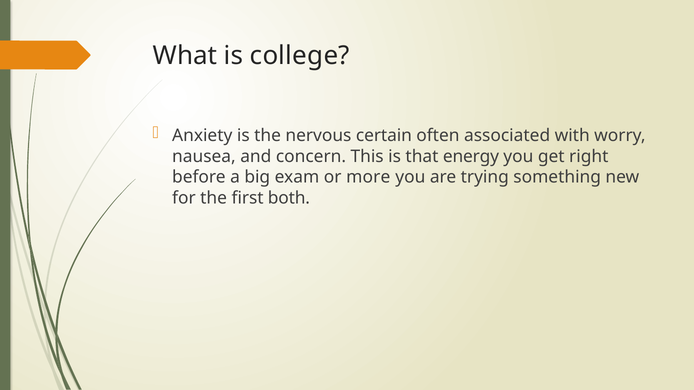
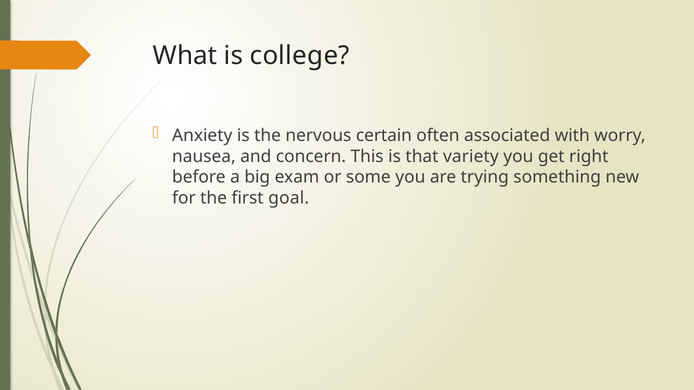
energy: energy -> variety
more: more -> some
both: both -> goal
